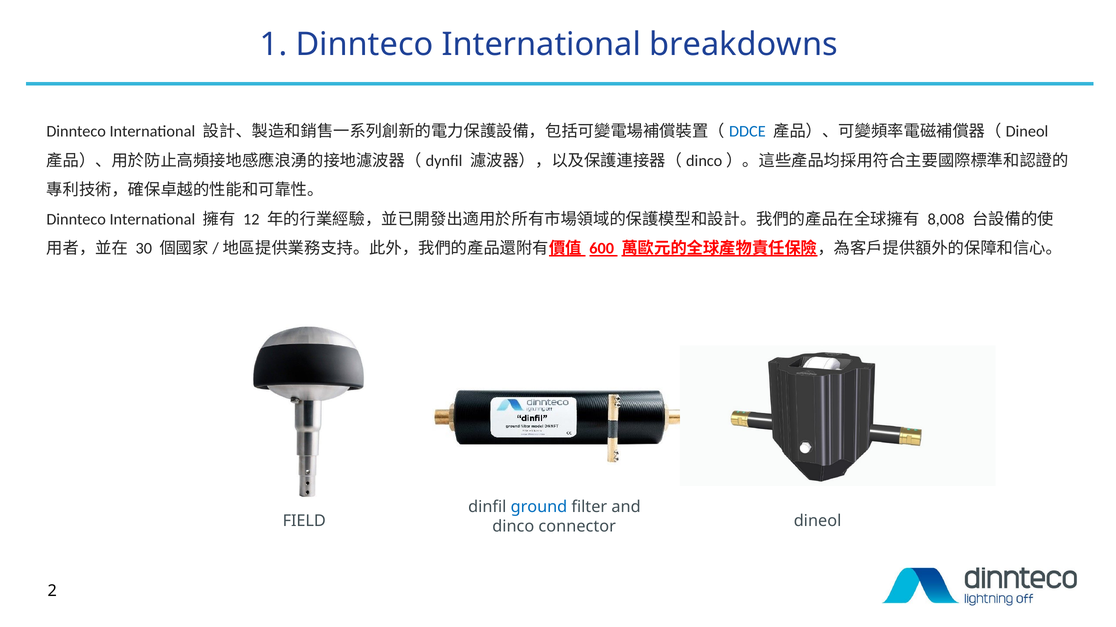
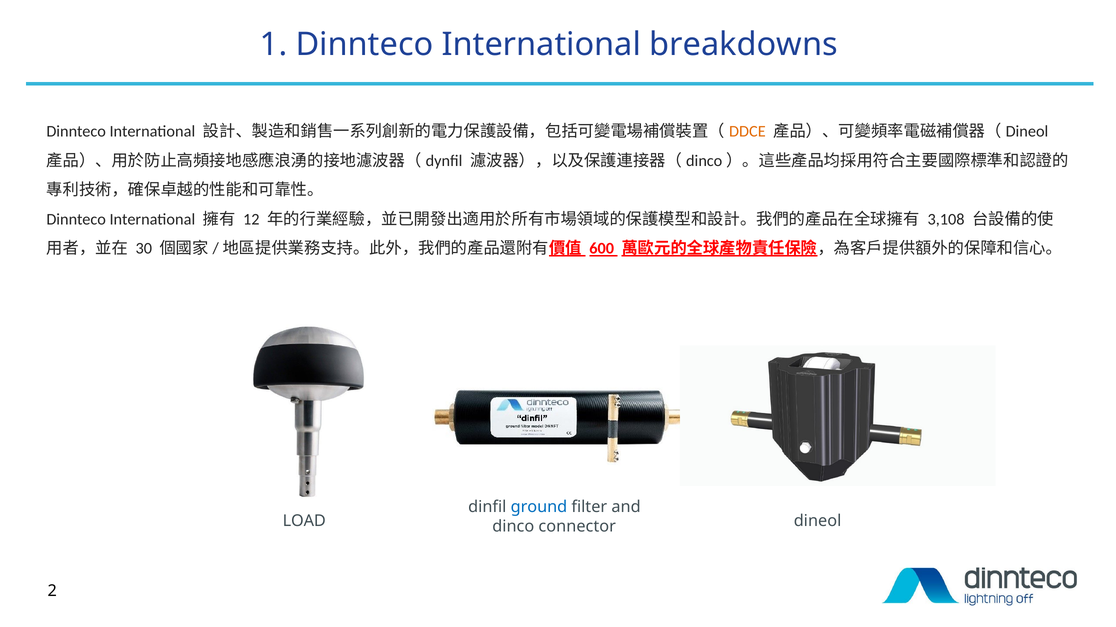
DDCE colour: blue -> orange
8,008: 8,008 -> 3,108
FIELD: FIELD -> LOAD
